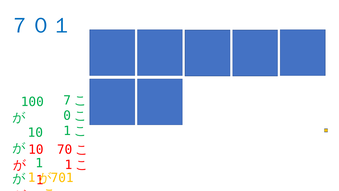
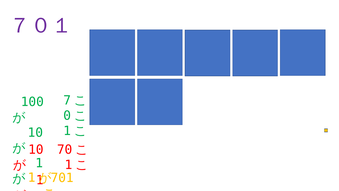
７０１ colour: blue -> purple
